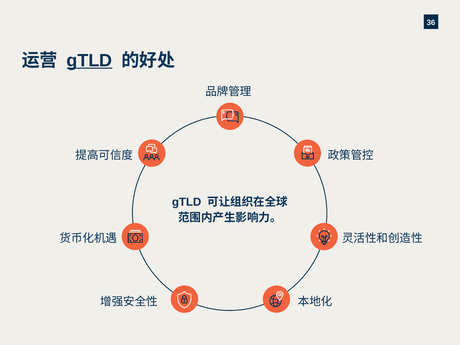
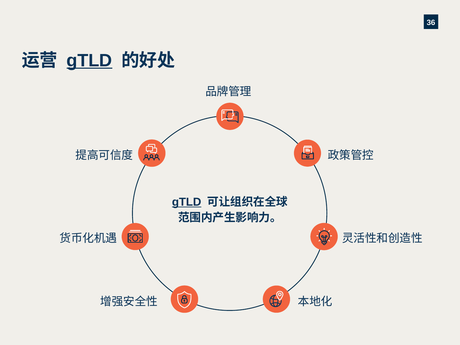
gTLD at (187, 202) underline: none -> present
